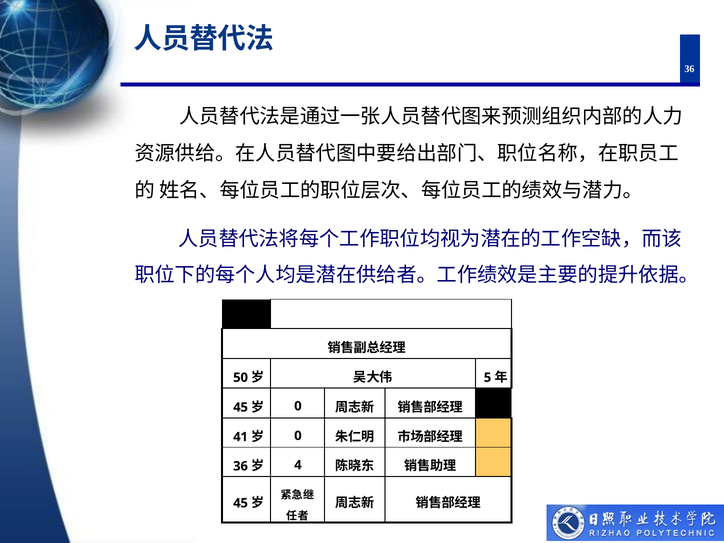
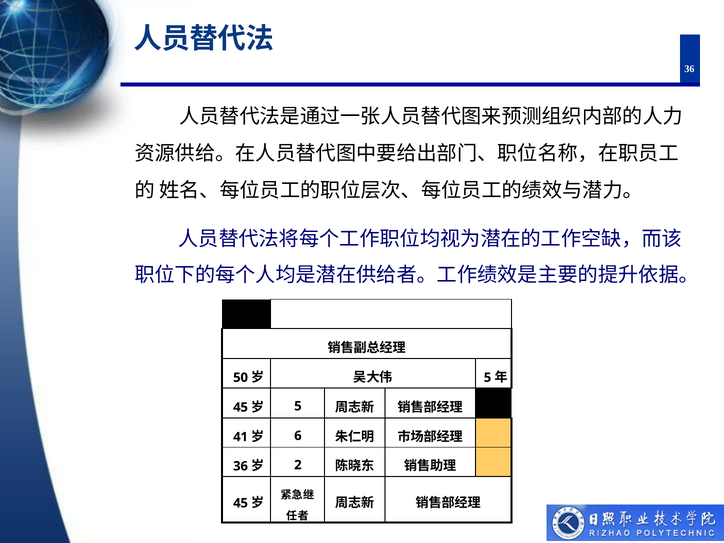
0 at (298, 406): 0 -> 5
0 at (298, 436): 0 -> 6
4: 4 -> 2
